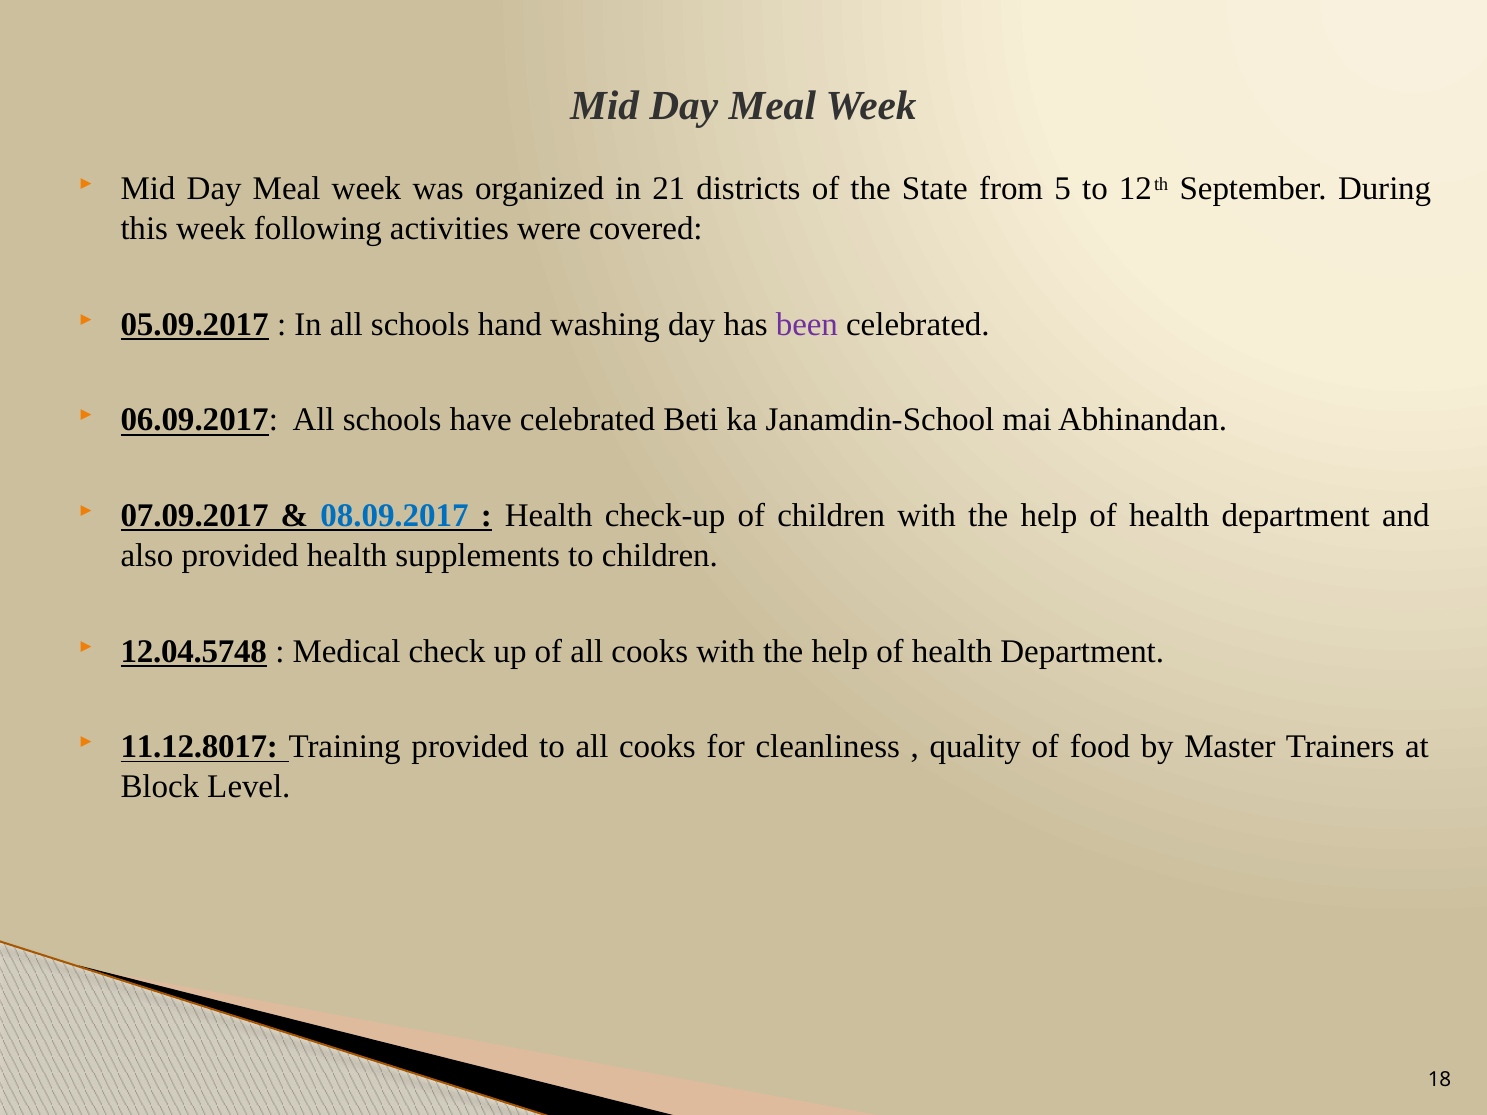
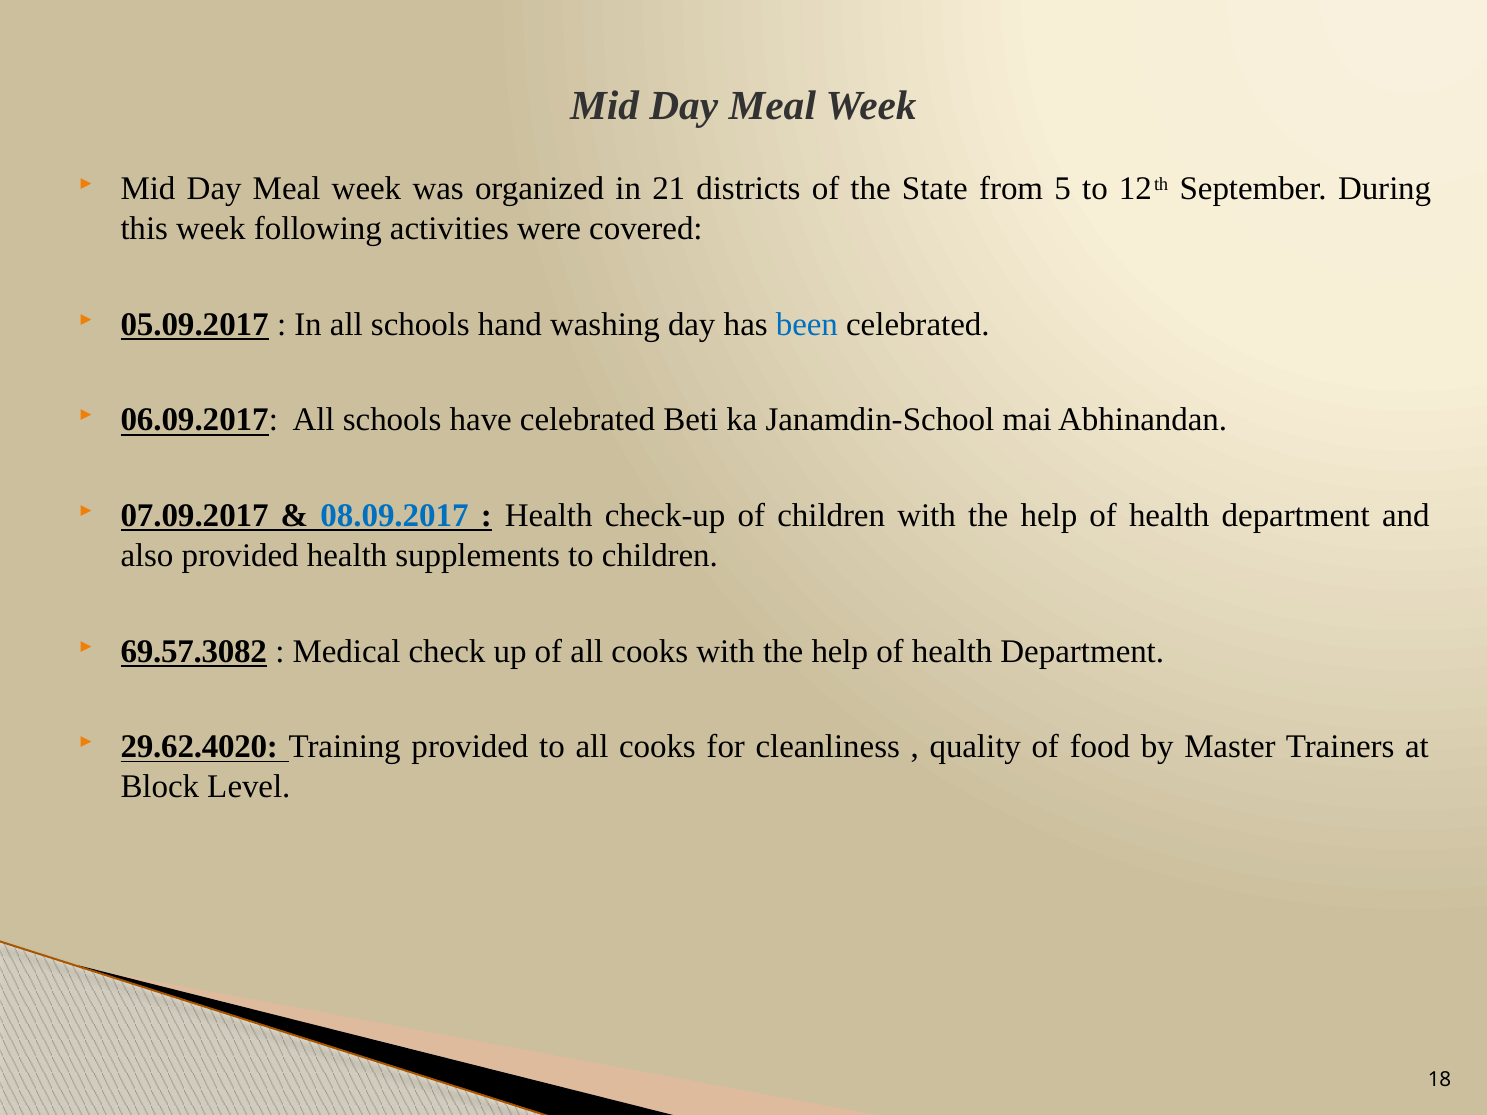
been colour: purple -> blue
12.04.5748: 12.04.5748 -> 69.57.3082
11.12.8017: 11.12.8017 -> 29.62.4020
